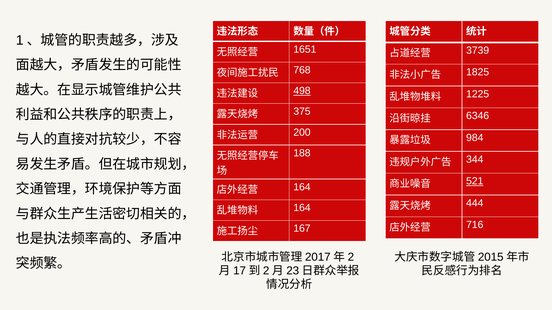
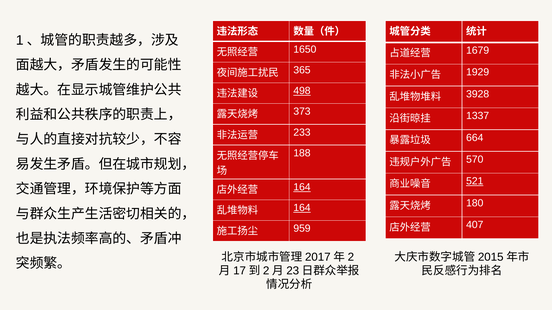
1651: 1651 -> 1650
3739: 3739 -> 1679
768: 768 -> 365
1825: 1825 -> 1929
1225: 1225 -> 3928
375: 375 -> 373
6346: 6346 -> 1337
200: 200 -> 233
984: 984 -> 664
344: 344 -> 570
164 at (302, 187) underline: none -> present
444: 444 -> 180
164 at (302, 208) underline: none -> present
716: 716 -> 407
167: 167 -> 959
